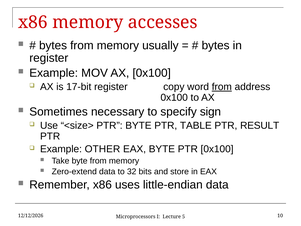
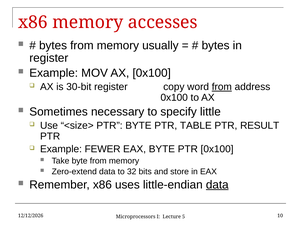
17-bit: 17-bit -> 30-bit
sign: sign -> little
OTHER: OTHER -> FEWER
data at (217, 184) underline: none -> present
